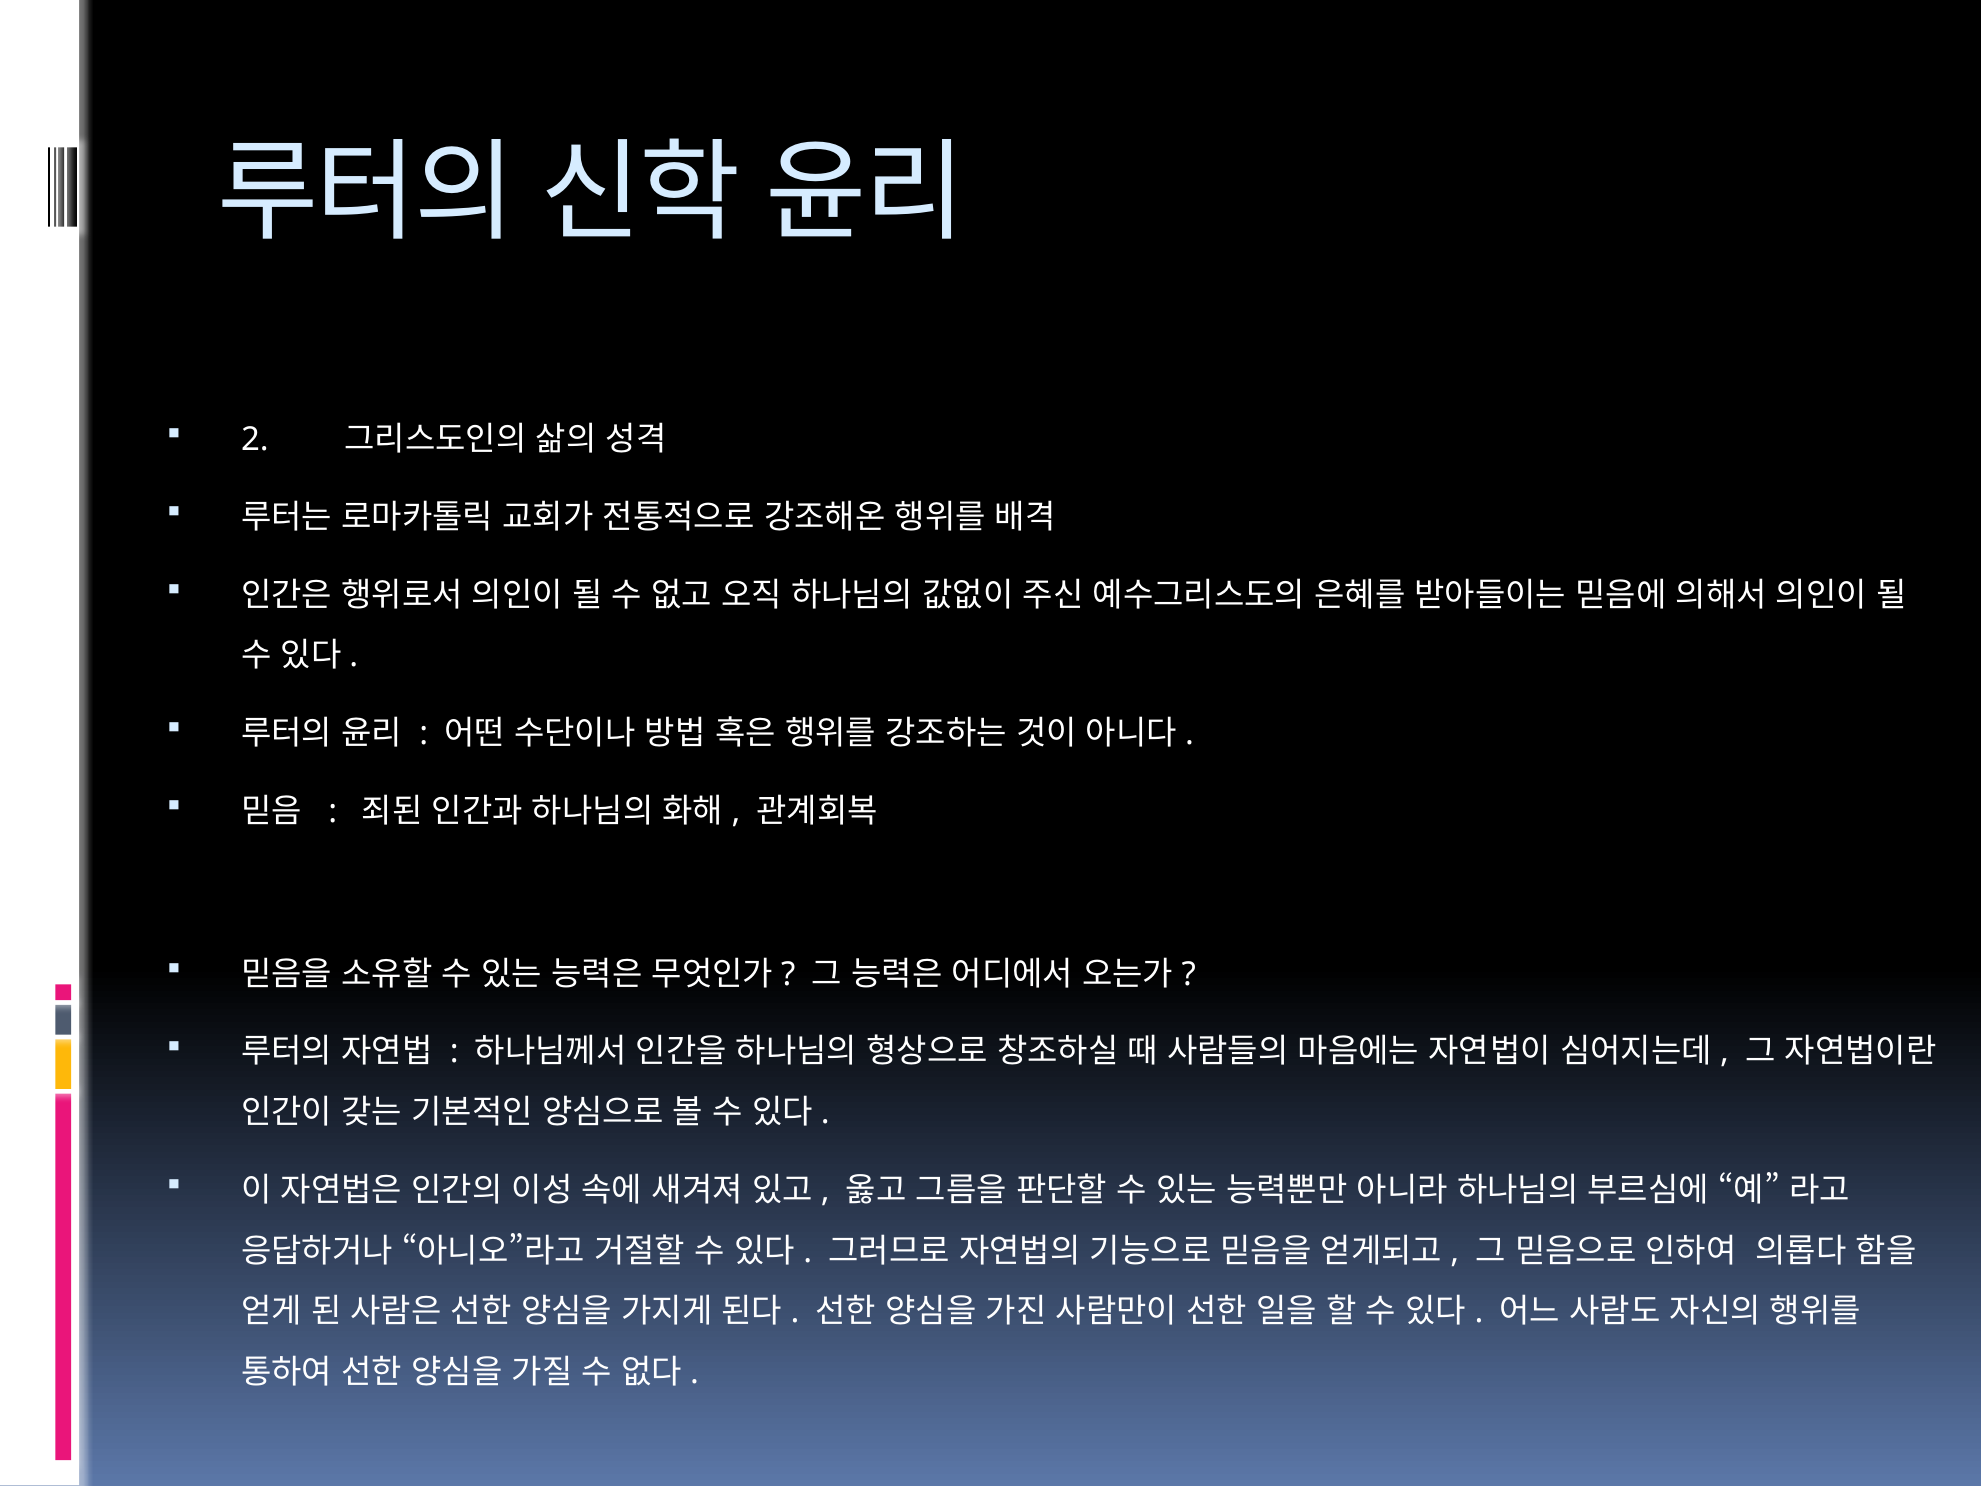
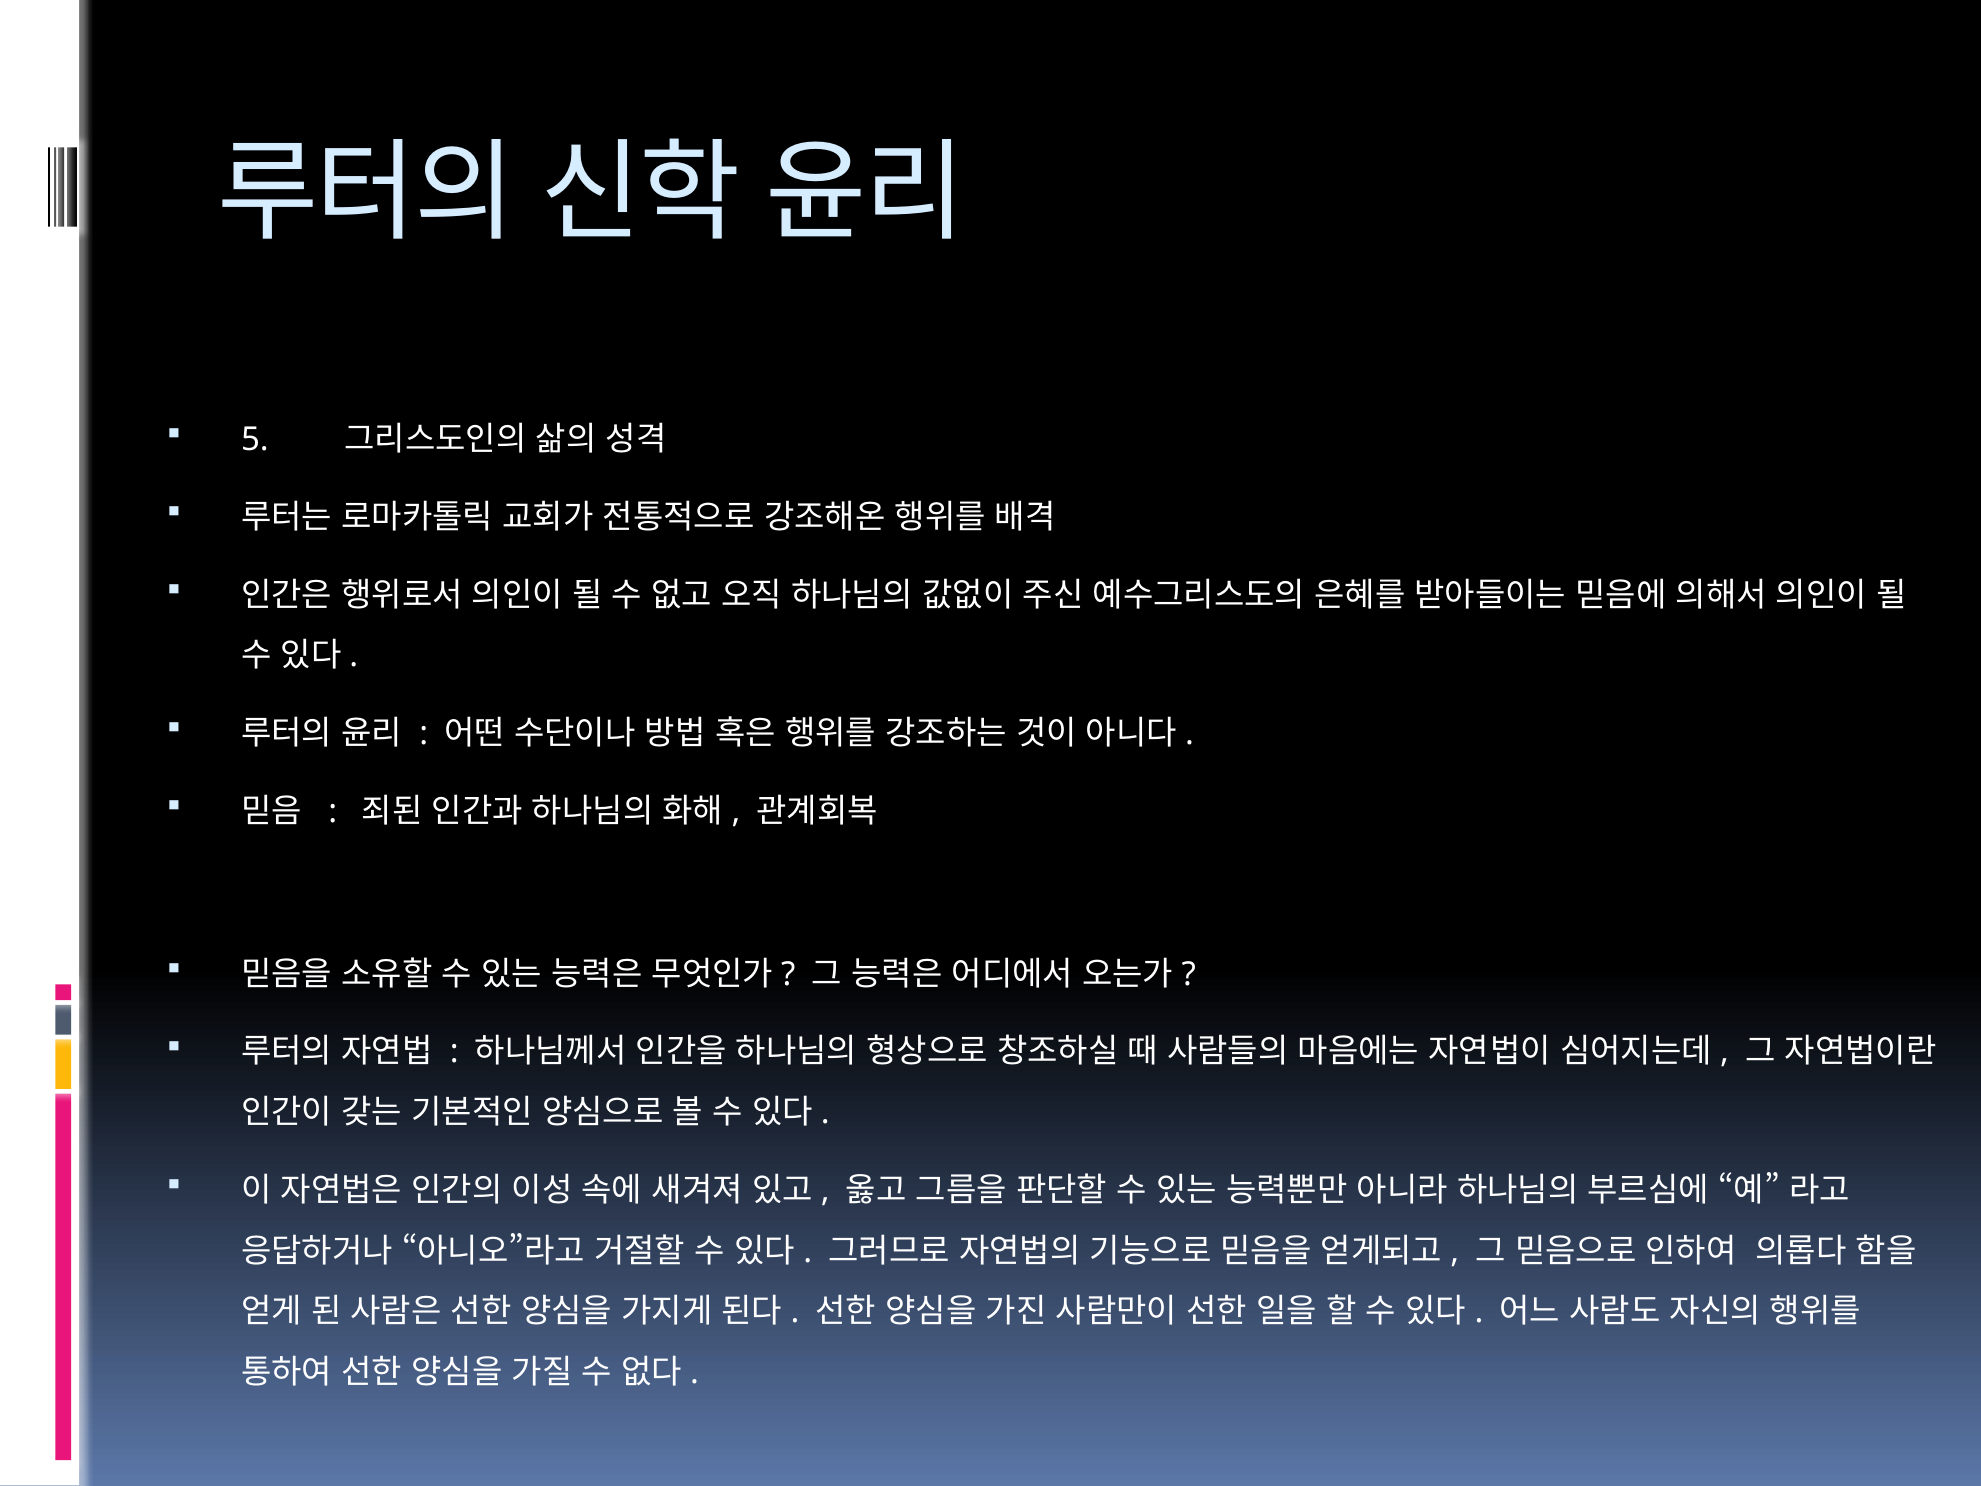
2: 2 -> 5
